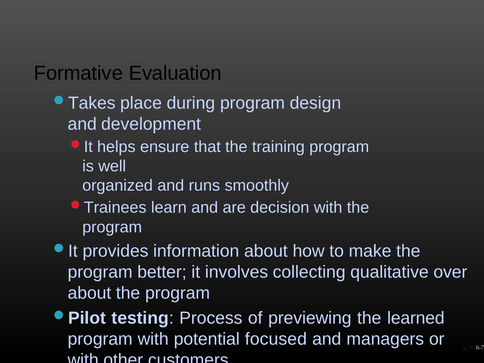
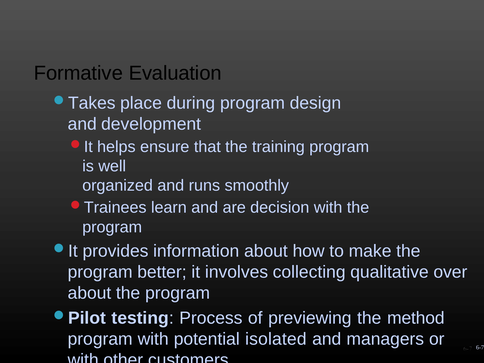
learned: learned -> method
focused: focused -> isolated
